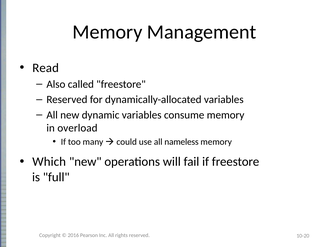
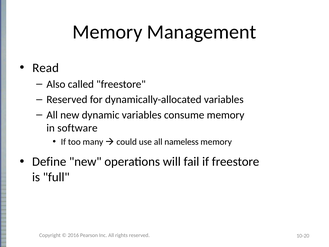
overload: overload -> software
Which: Which -> Define
